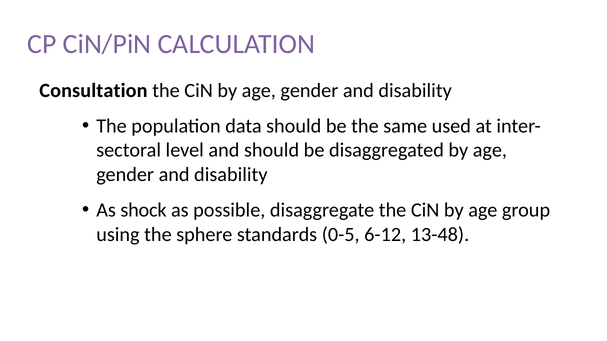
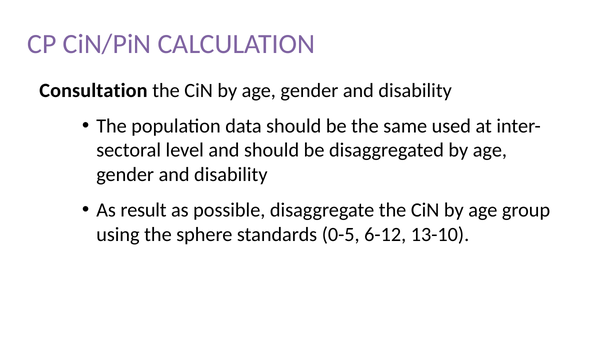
shock: shock -> result
13-48: 13-48 -> 13-10
